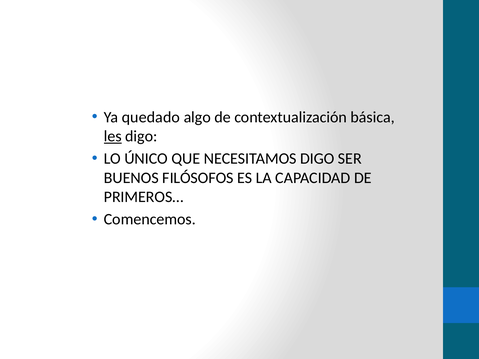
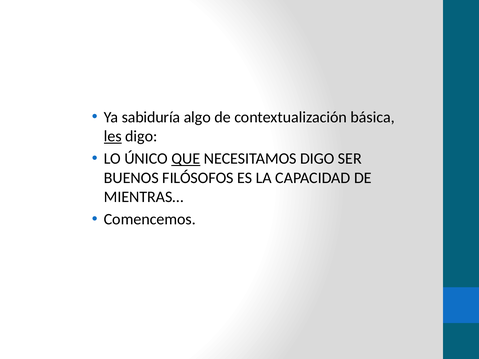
quedado: quedado -> sabiduría
QUE underline: none -> present
PRIMEROS…: PRIMEROS… -> MIENTRAS…
